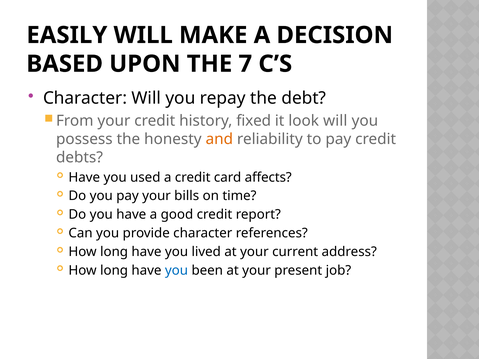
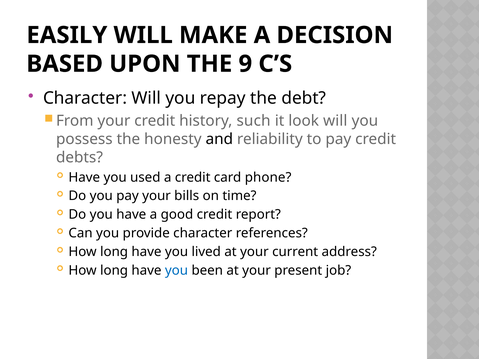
7: 7 -> 9
fixed: fixed -> such
and colour: orange -> black
affects: affects -> phone
